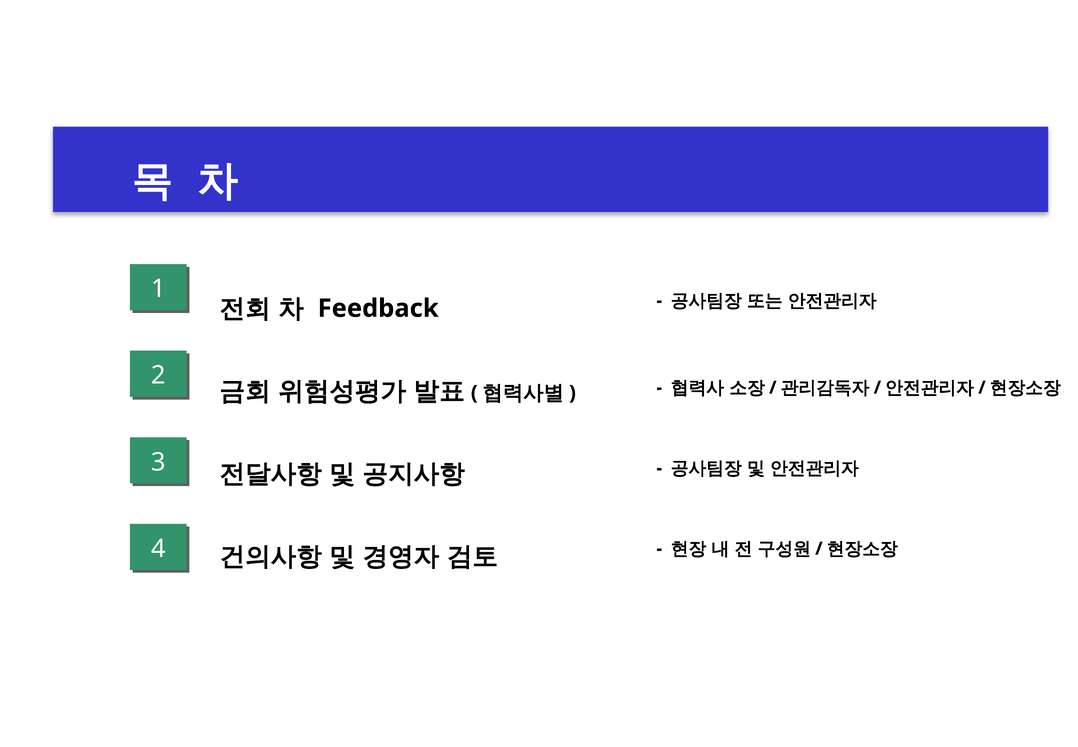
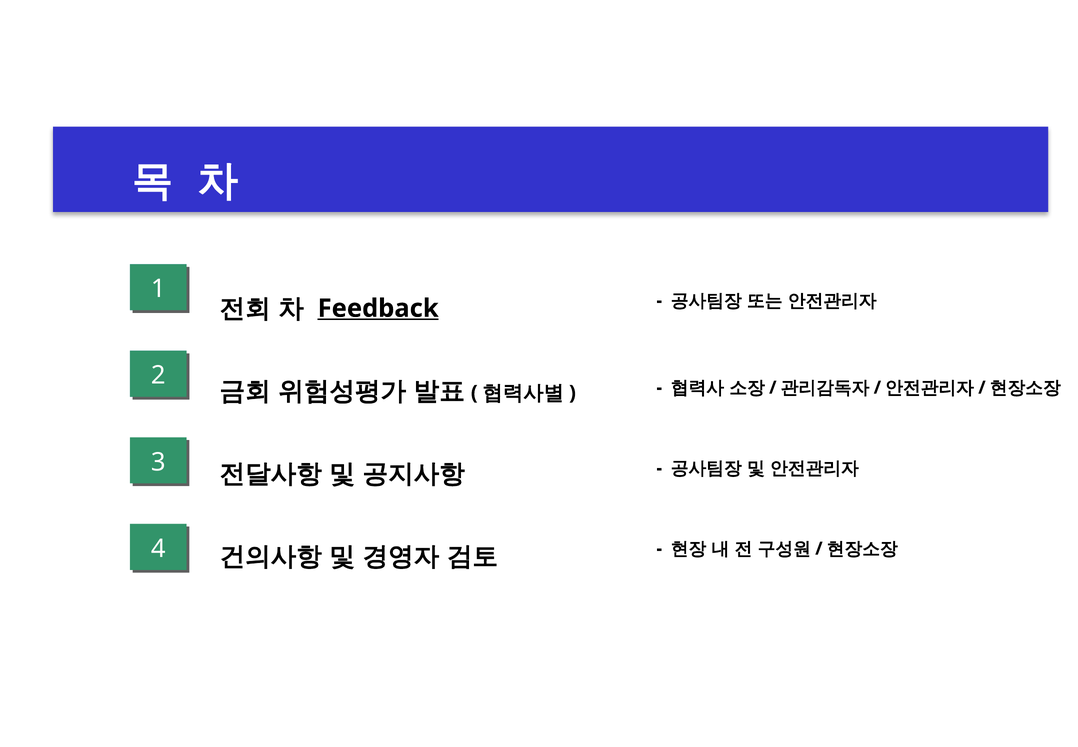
Feedback underline: none -> present
